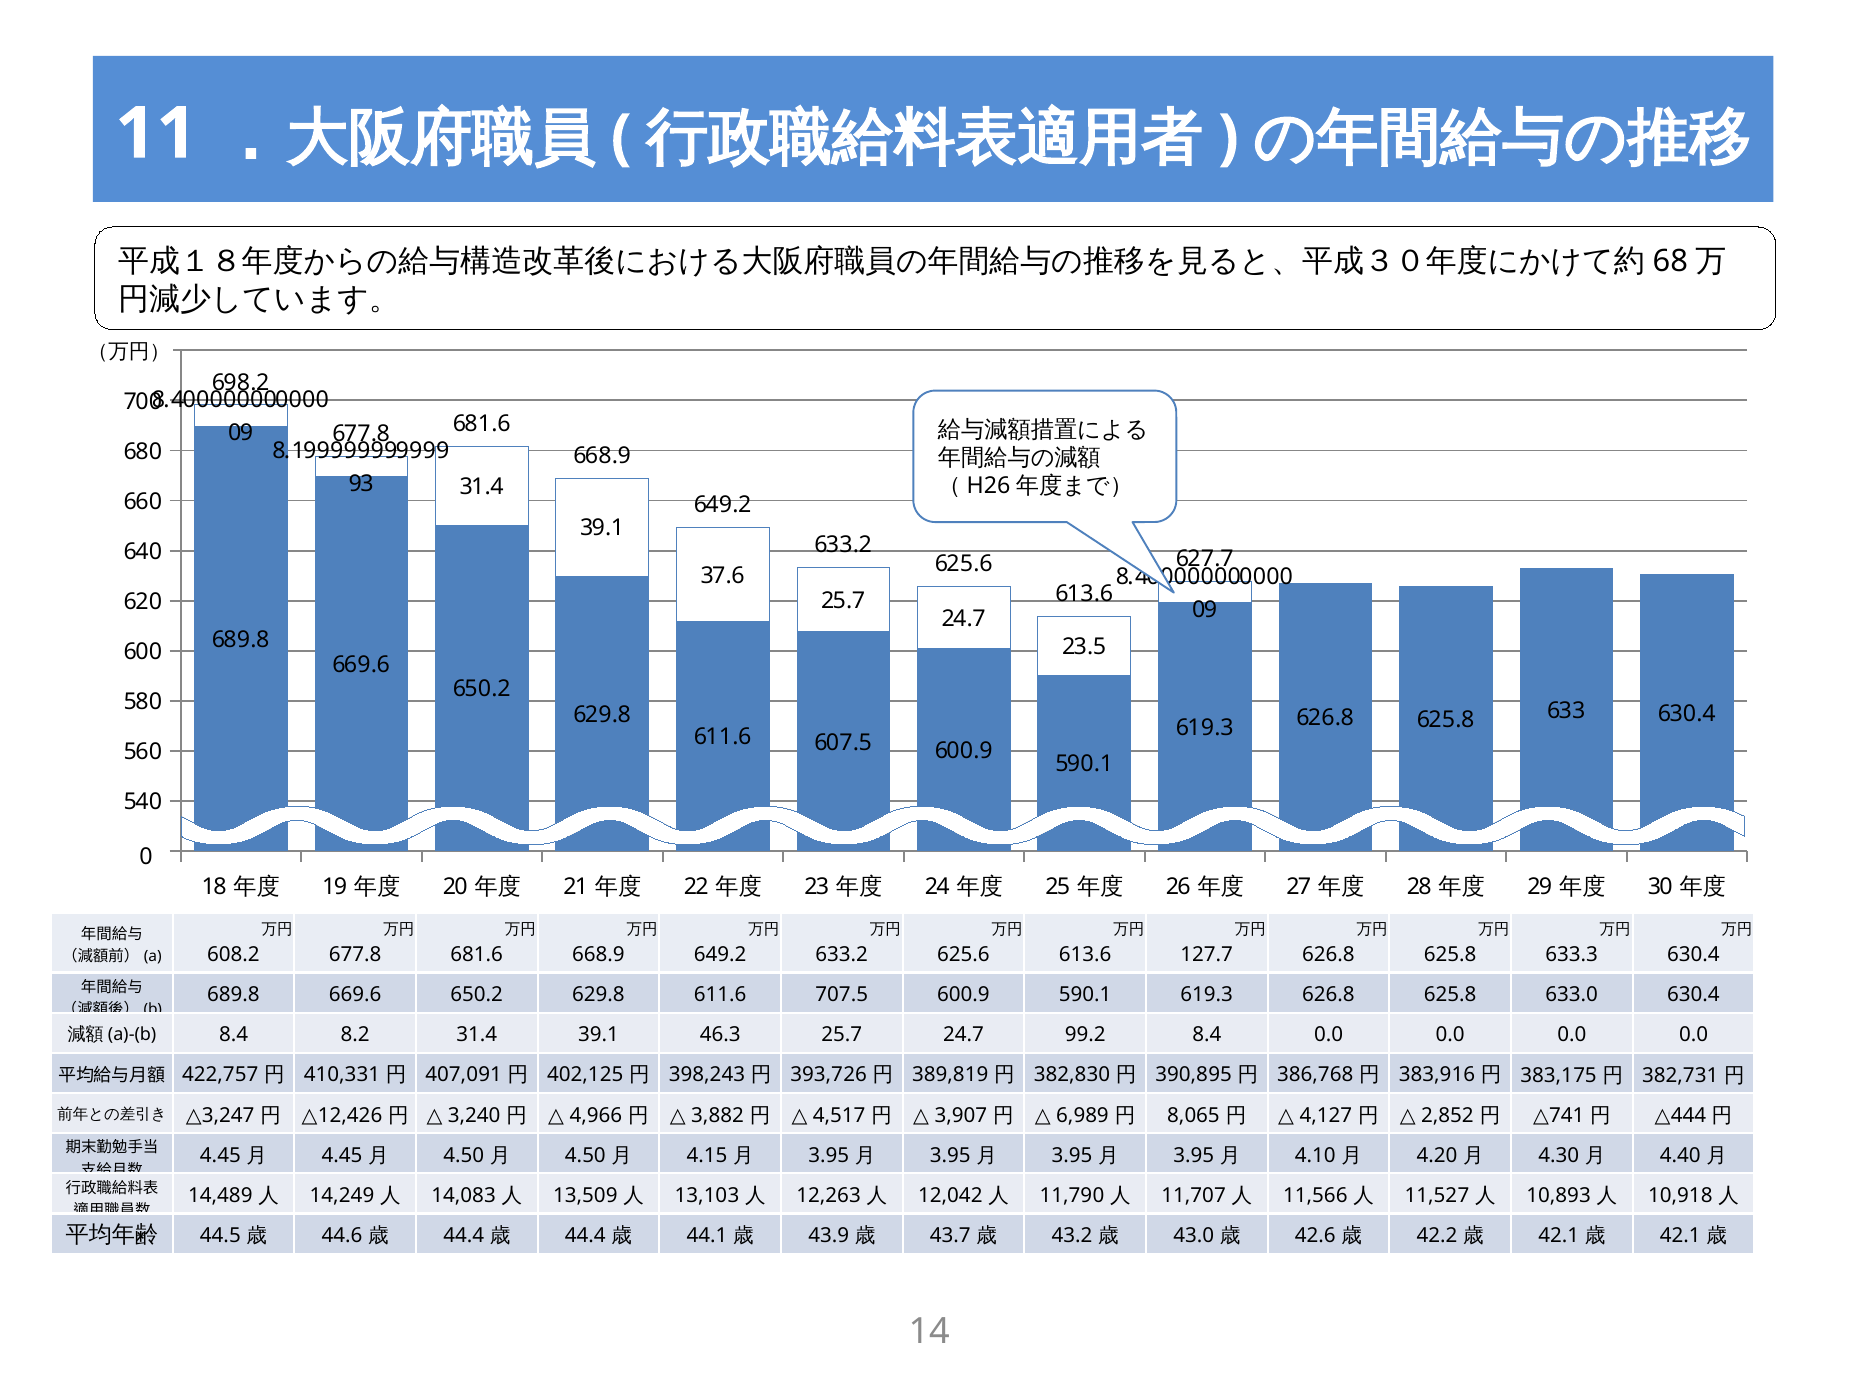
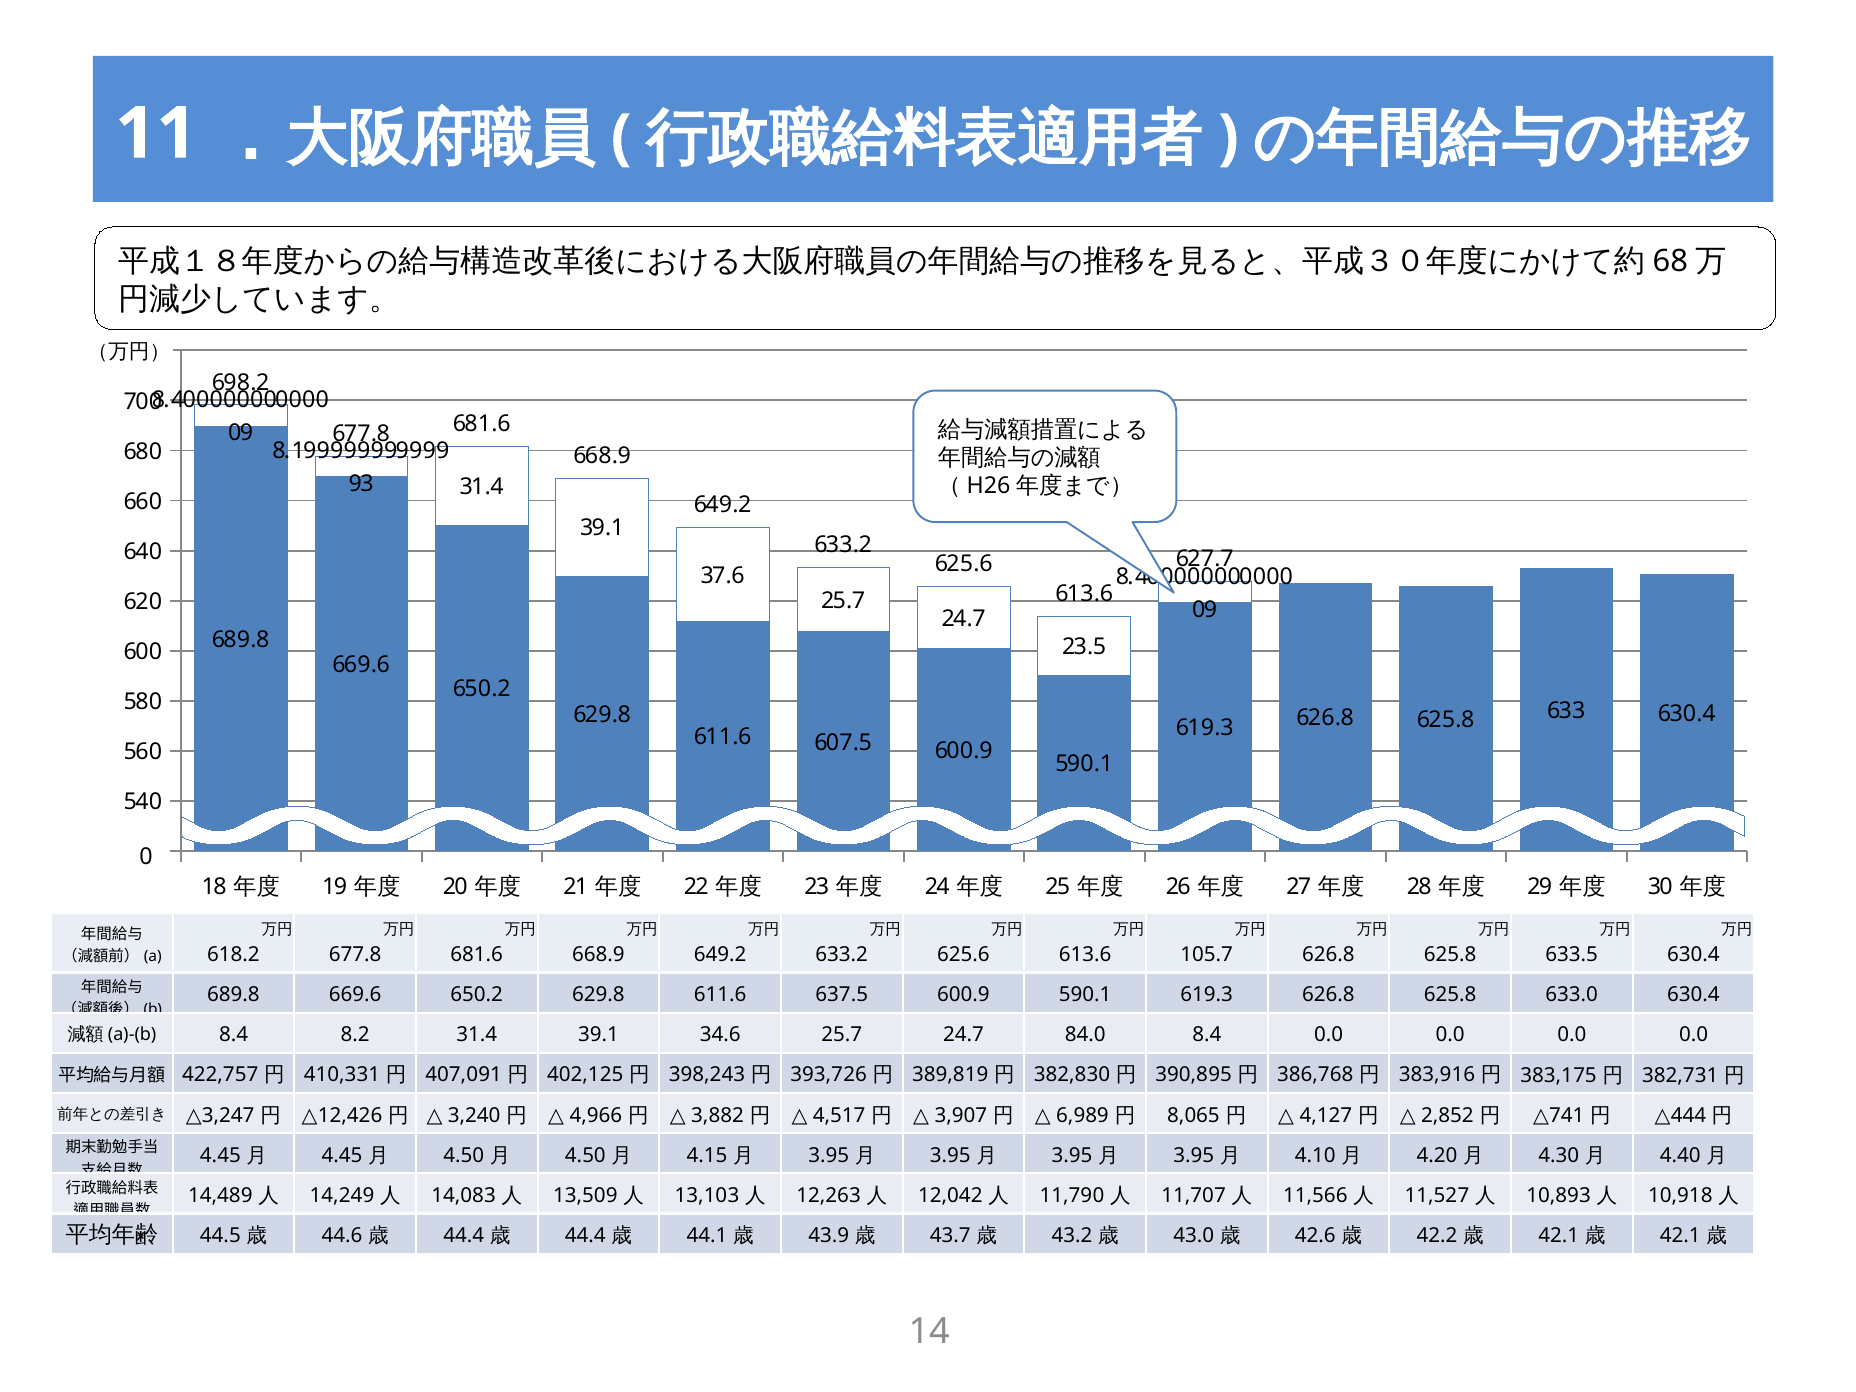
608.2: 608.2 -> 618.2
127.7: 127.7 -> 105.7
633.3: 633.3 -> 633.5
707.5: 707.5 -> 637.5
46.3: 46.3 -> 34.6
99.2: 99.2 -> 84.0
